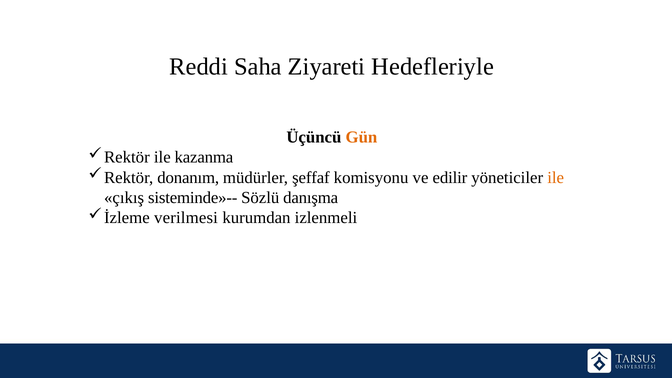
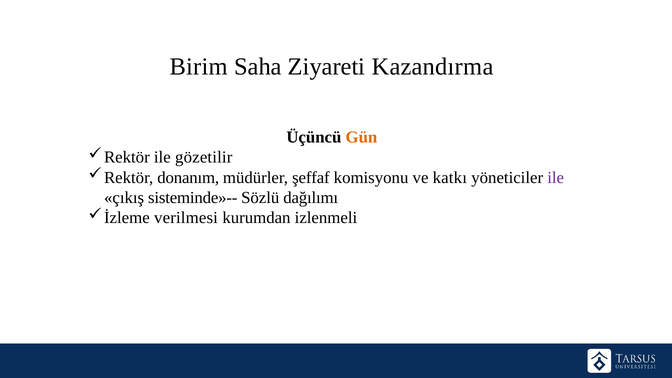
Reddi: Reddi -> Birim
Hedefleriyle: Hedefleriyle -> Kazandırma
kazanma: kazanma -> gözetilir
edilir: edilir -> katkı
ile at (556, 178) colour: orange -> purple
danışma: danışma -> dağılımı
